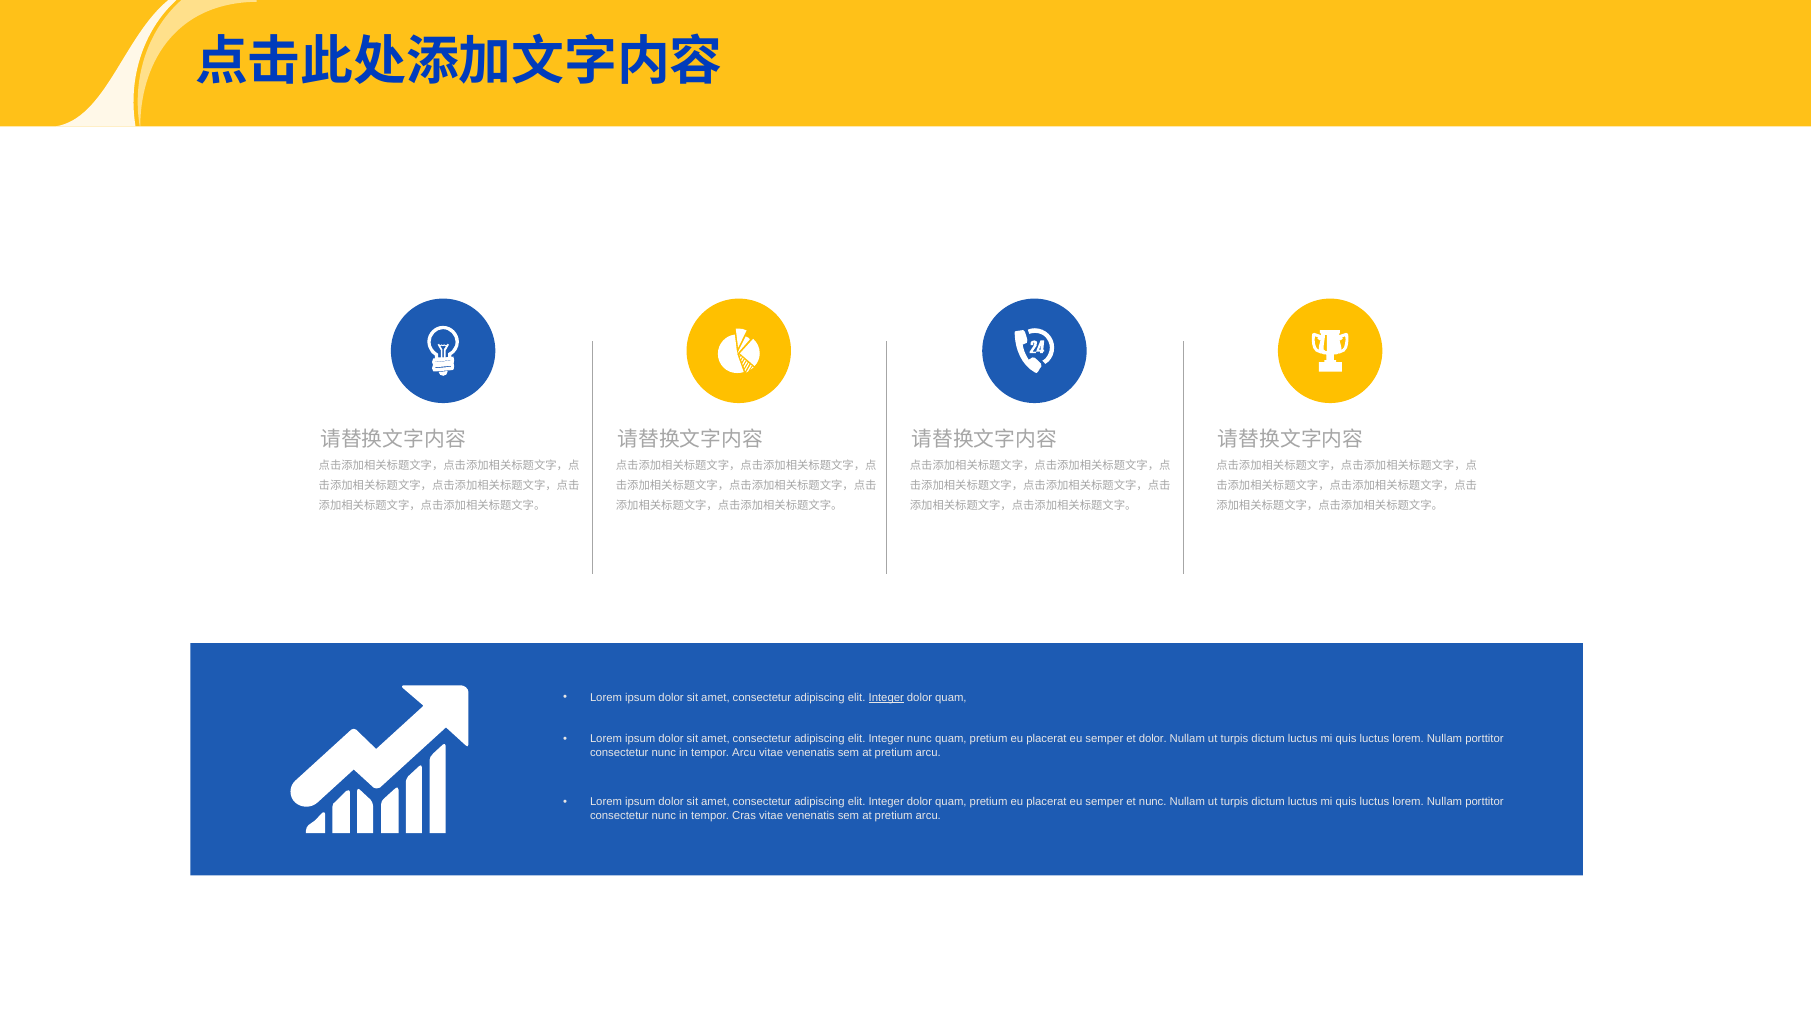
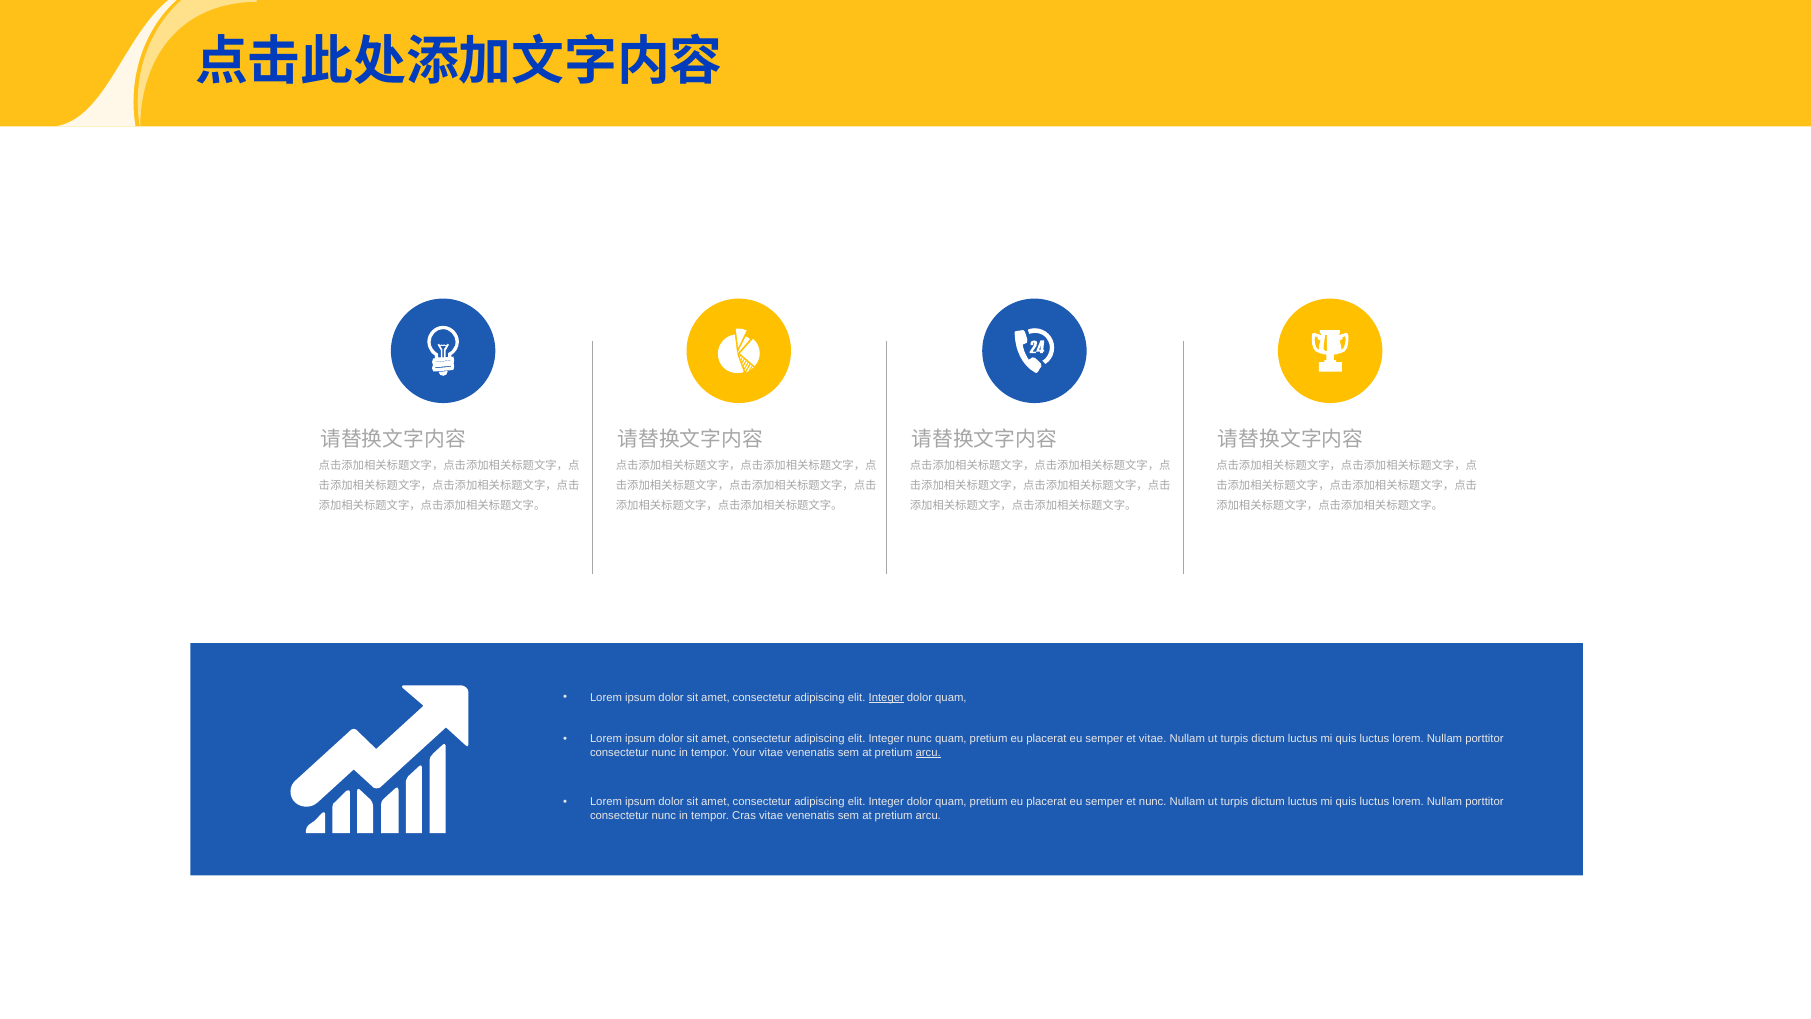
et dolor: dolor -> vitae
tempor Arcu: Arcu -> Your
arcu at (928, 752) underline: none -> present
